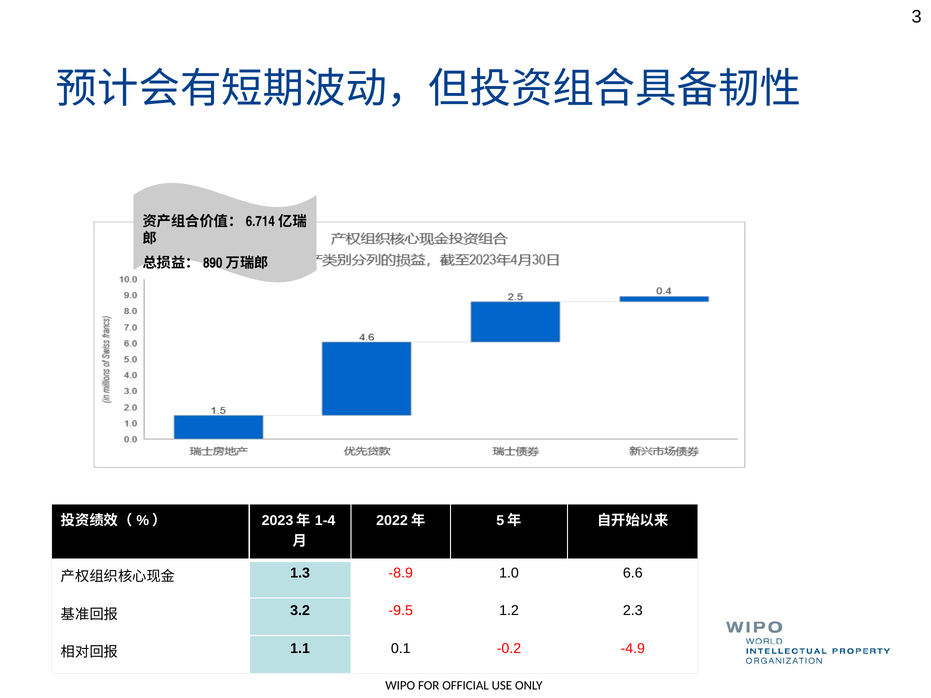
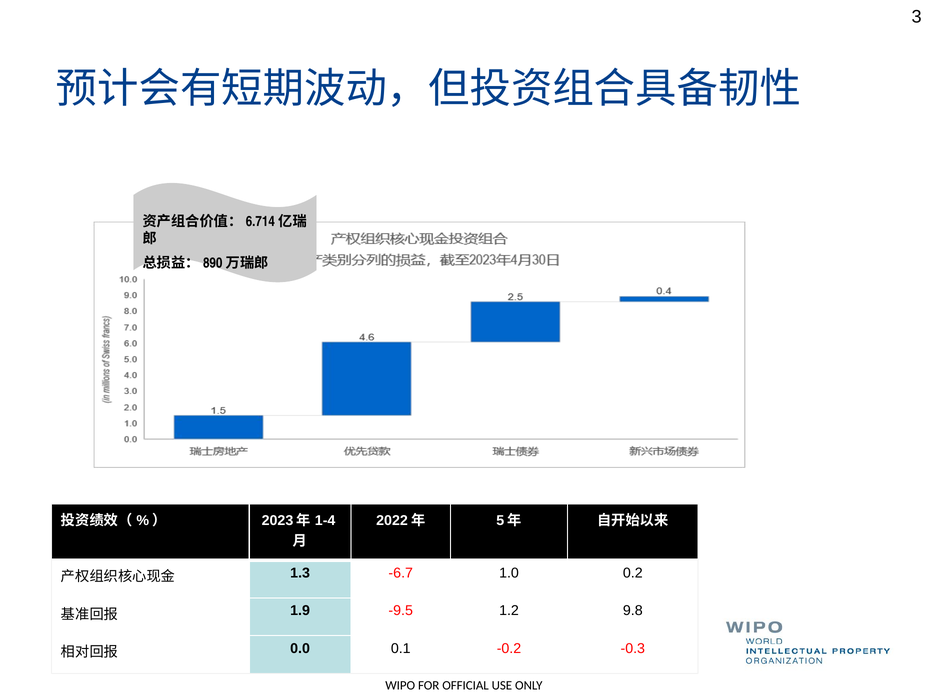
-8.9: -8.9 -> -6.7
6.6: 6.6 -> 0.2
3.2: 3.2 -> 1.9
2.3: 2.3 -> 9.8
1.1: 1.1 -> 0.0
-4.9: -4.9 -> -0.3
